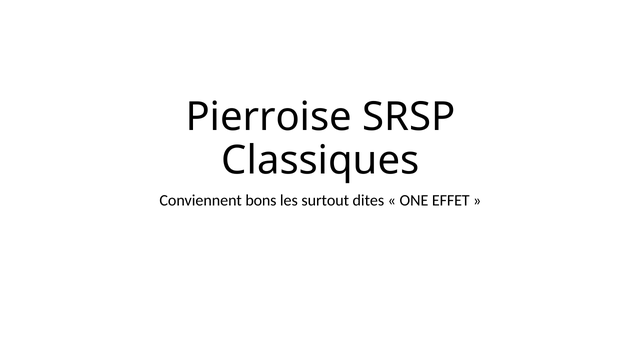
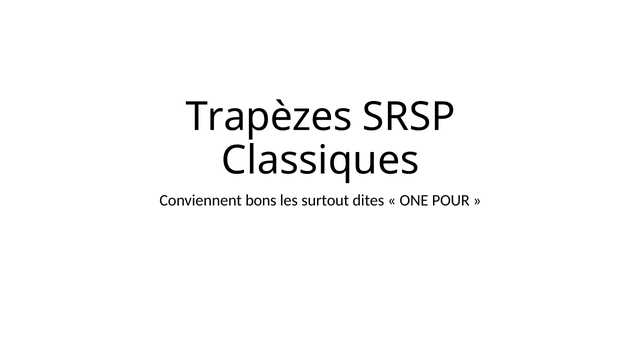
Pierroise: Pierroise -> Trapèzes
EFFET: EFFET -> POUR
